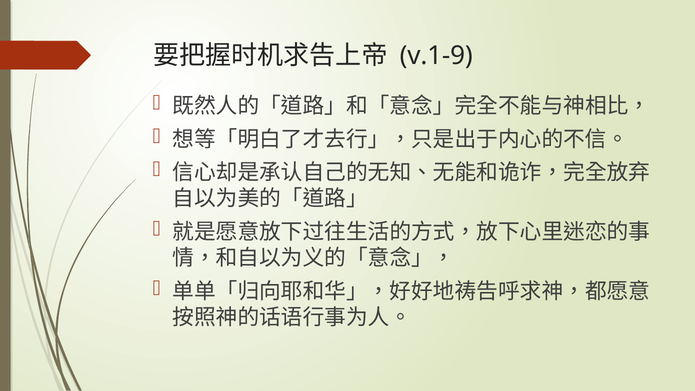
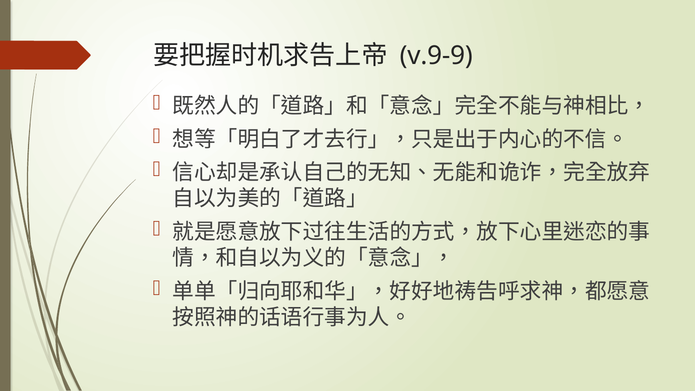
v.1-9: v.1-9 -> v.9-9
